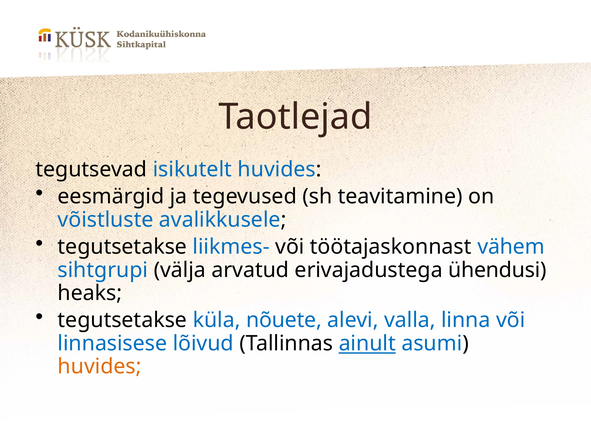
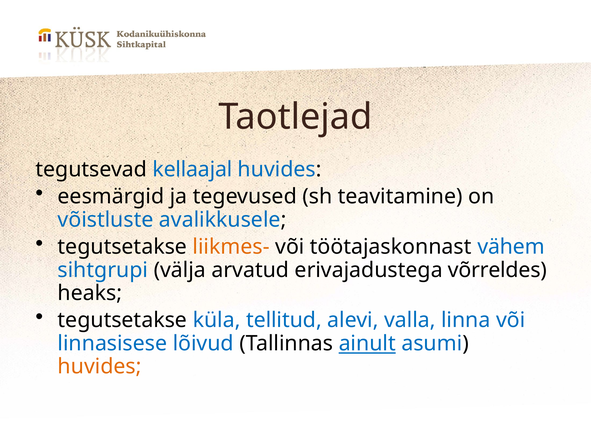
isikutelt: isikutelt -> kellaajal
liikmes- colour: blue -> orange
ühendusi: ühendusi -> võrreldes
nõuete: nõuete -> tellitud
